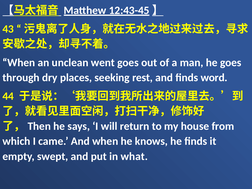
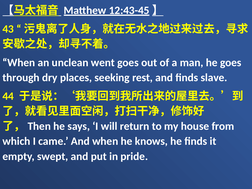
word: word -> slave
what: what -> pride
